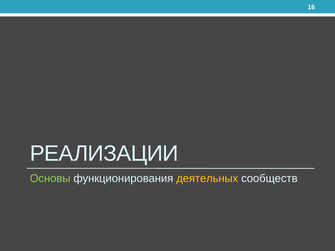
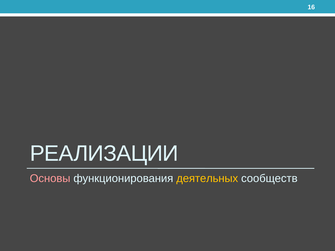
Основы colour: light green -> pink
